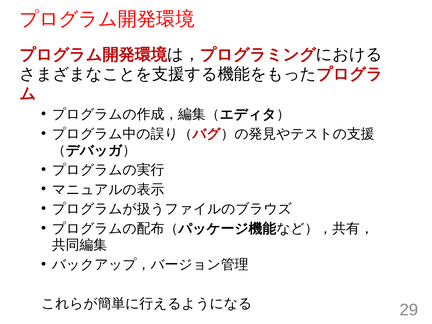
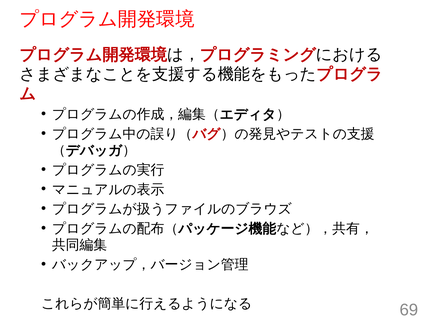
29: 29 -> 69
